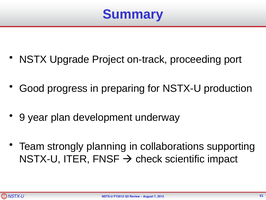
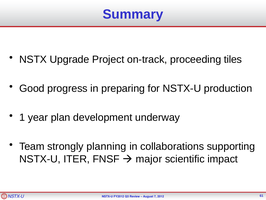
port: port -> tiles
9: 9 -> 1
check: check -> major
